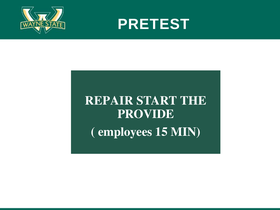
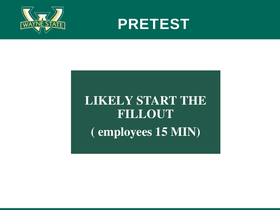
REPAIR: REPAIR -> LIKELY
PROVIDE: PROVIDE -> FILLOUT
